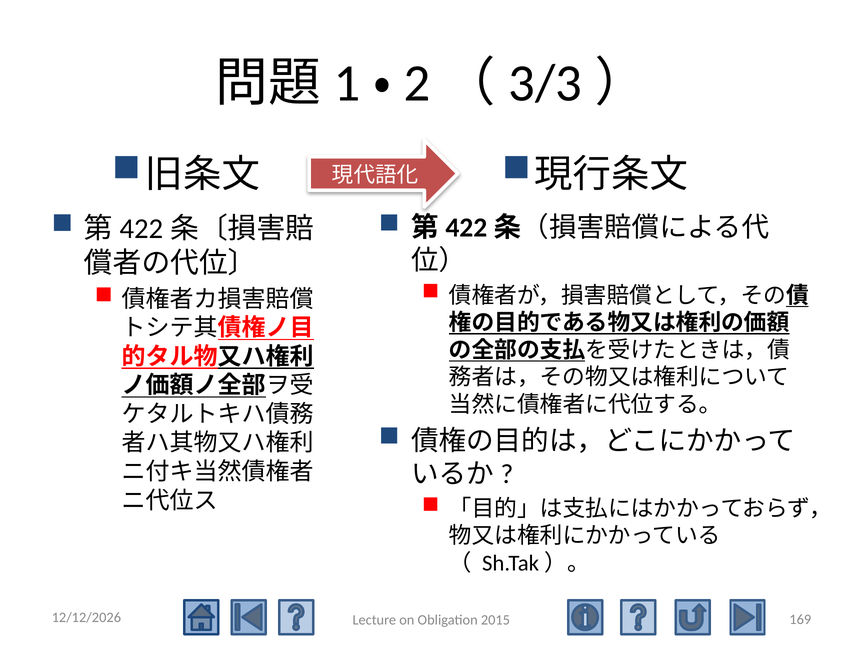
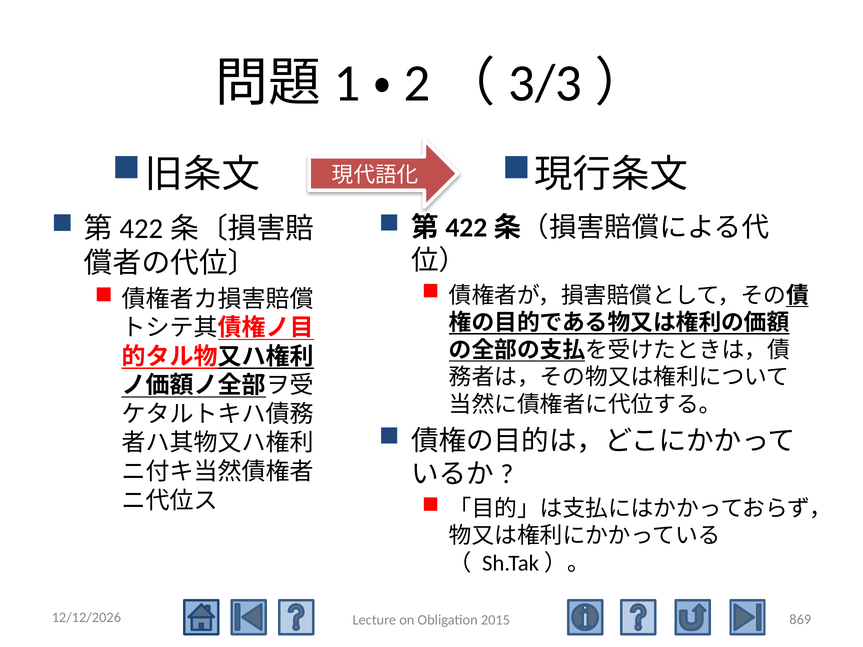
169: 169 -> 869
